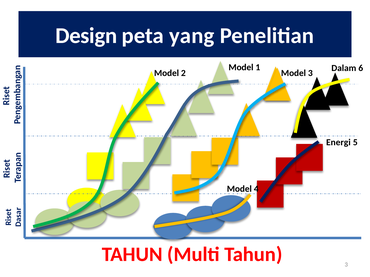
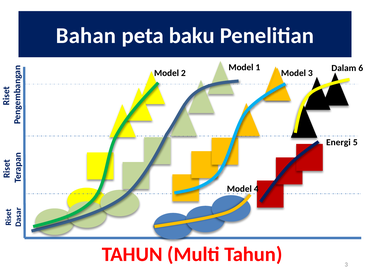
Design: Design -> Bahan
yang: yang -> baku
